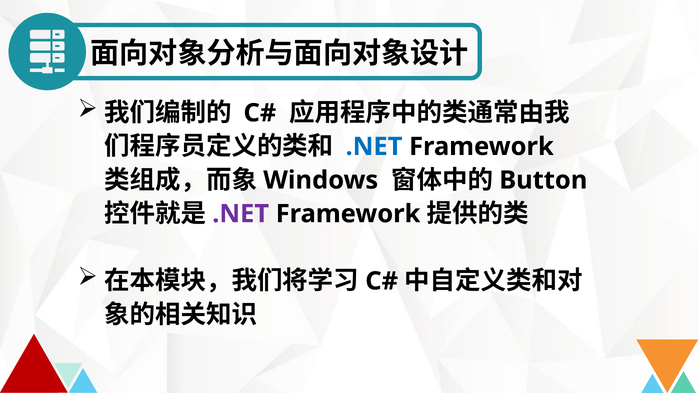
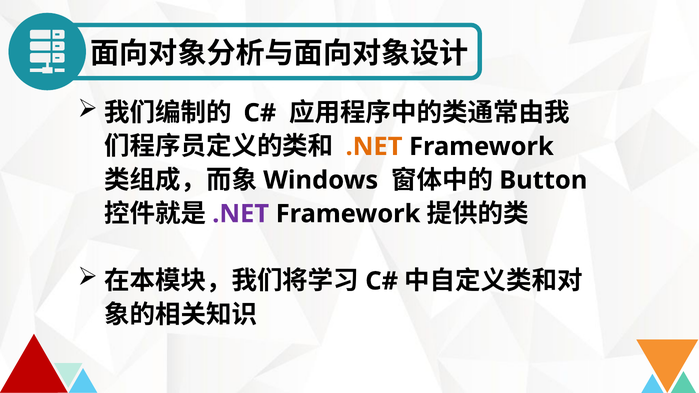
.NET at (374, 147) colour: blue -> orange
